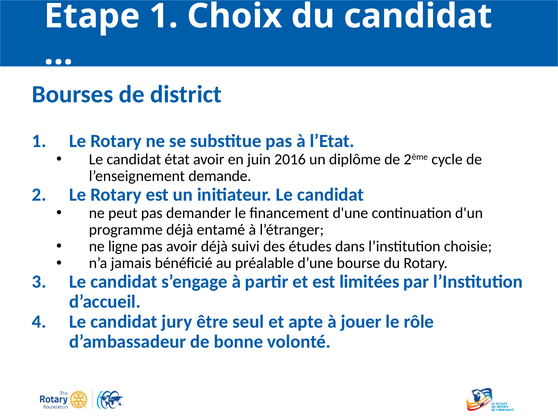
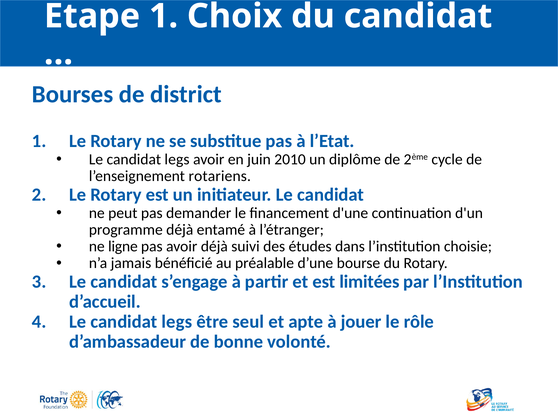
état at (177, 160): état -> legs
2016: 2016 -> 2010
demande: demande -> rotariens
jury at (177, 322): jury -> legs
